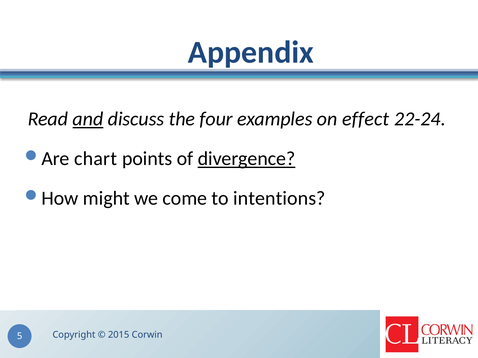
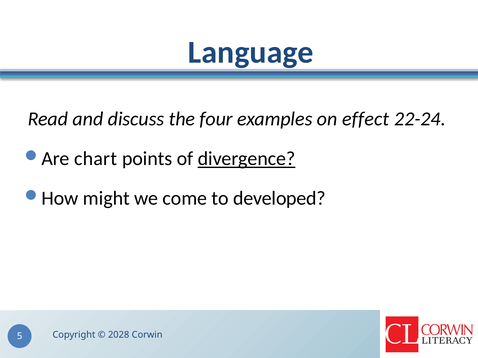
Appendix: Appendix -> Language
and underline: present -> none
intentions: intentions -> developed
2015: 2015 -> 2028
